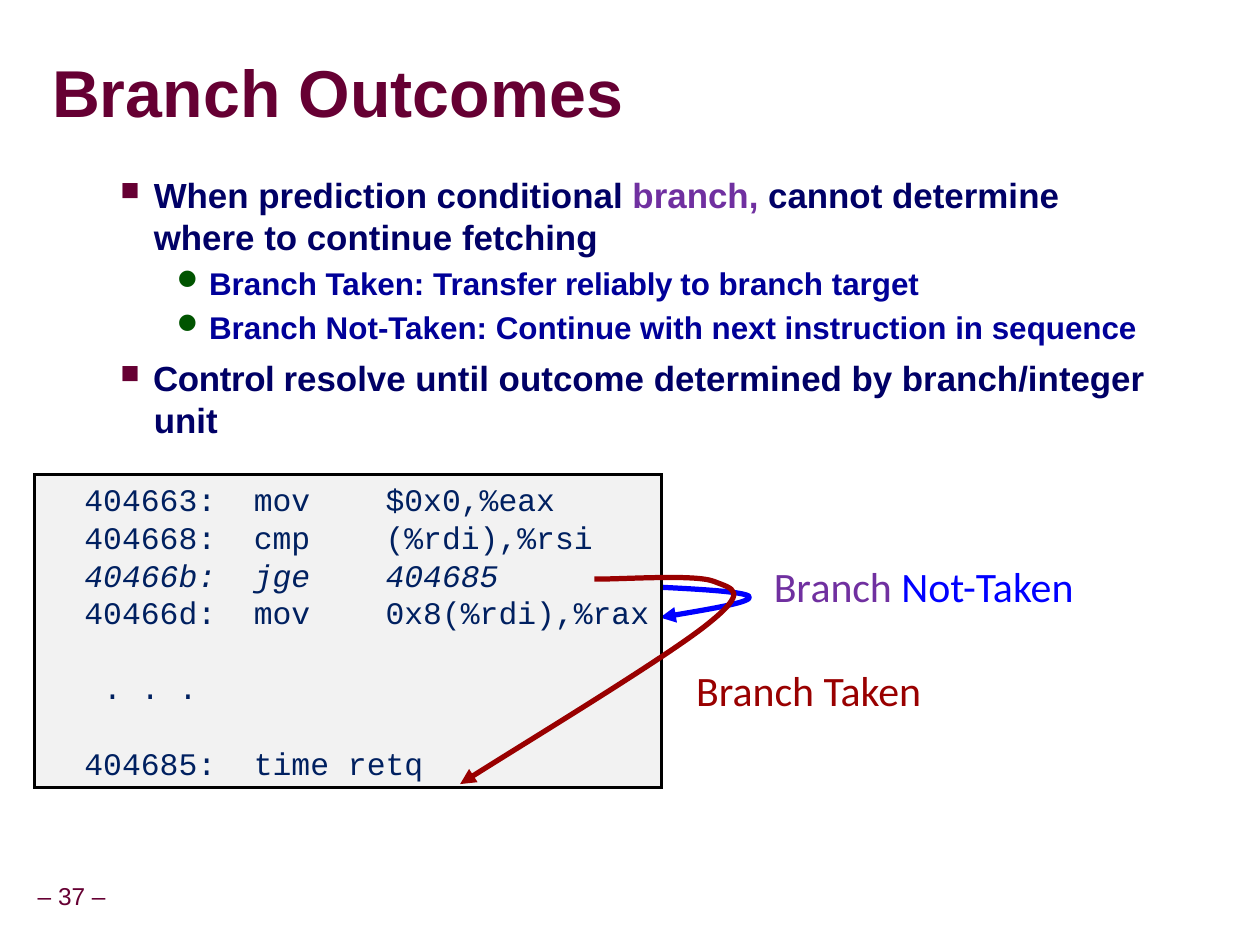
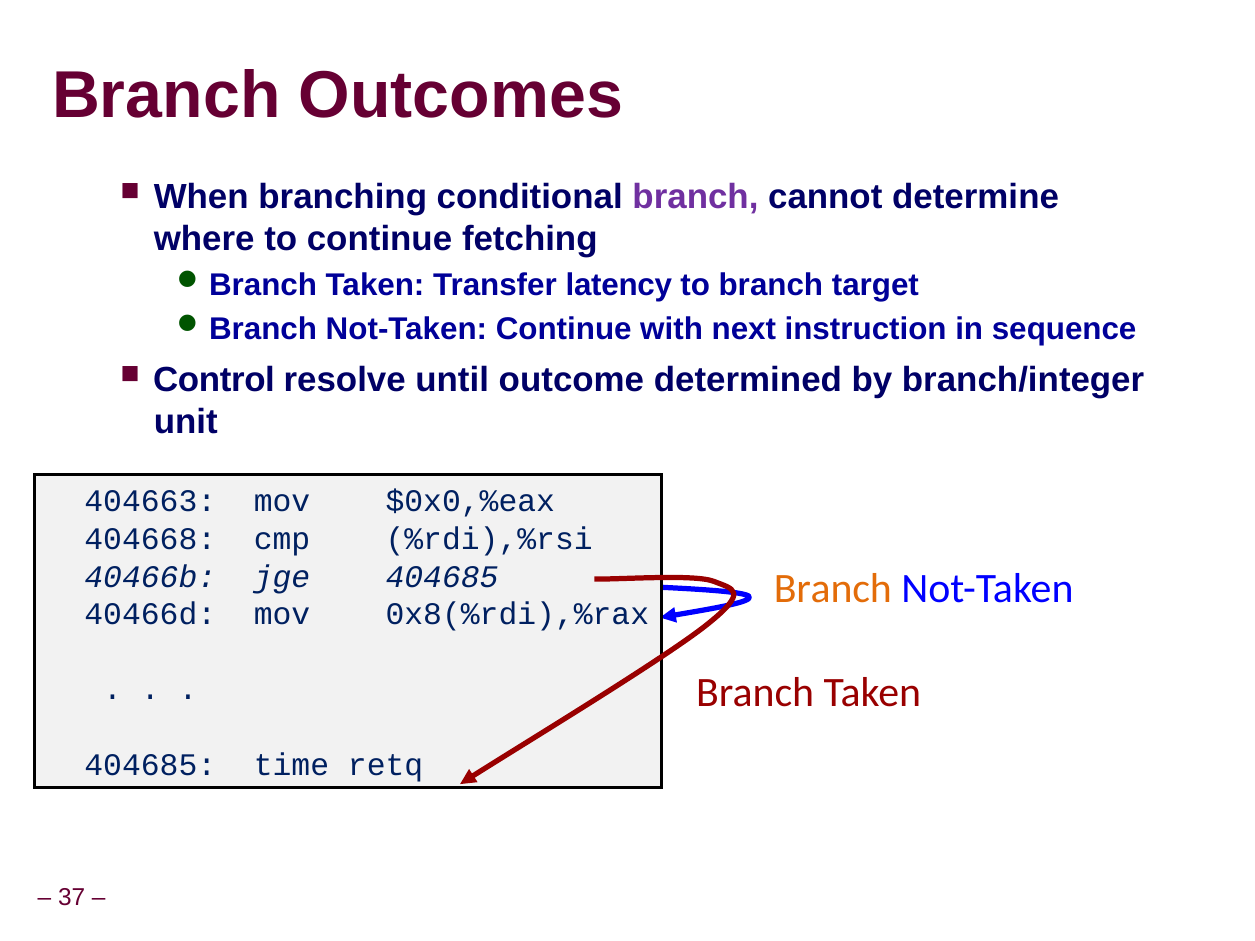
prediction: prediction -> branching
reliably: reliably -> latency
Branch at (833, 588) colour: purple -> orange
